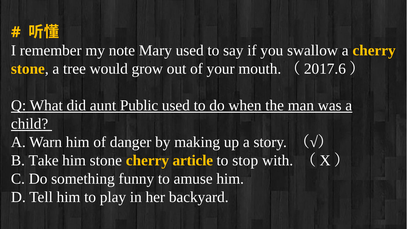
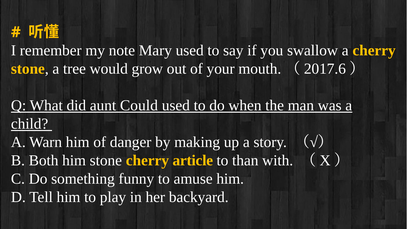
Public: Public -> Could
Take: Take -> Both
stop: stop -> than
